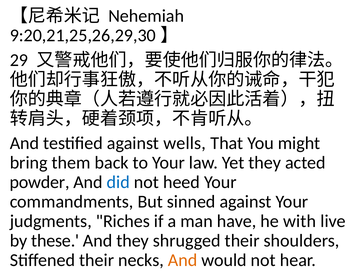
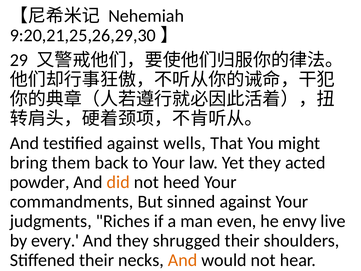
did colour: blue -> orange
have: have -> even
with: with -> envy
these: these -> every
